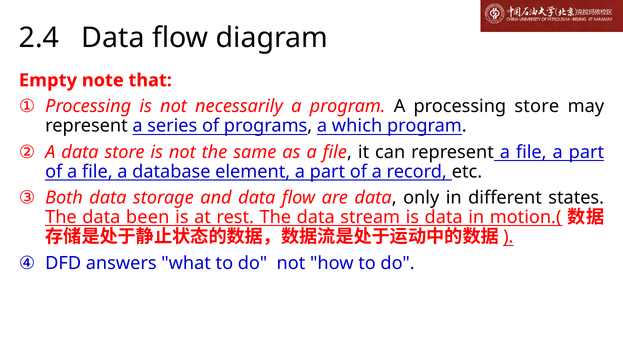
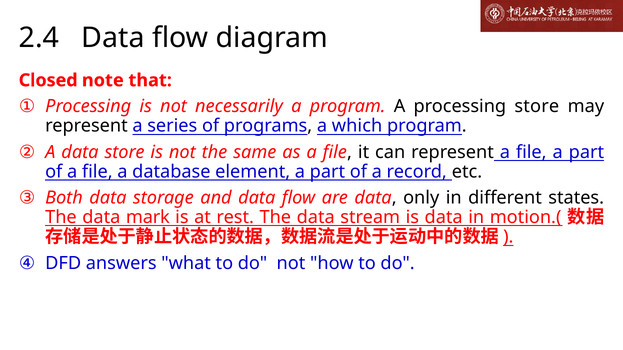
Empty: Empty -> Closed
been: been -> mark
